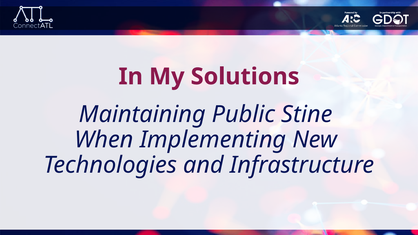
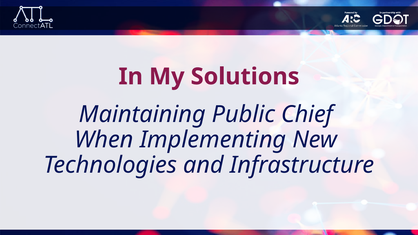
Stine: Stine -> Chief
